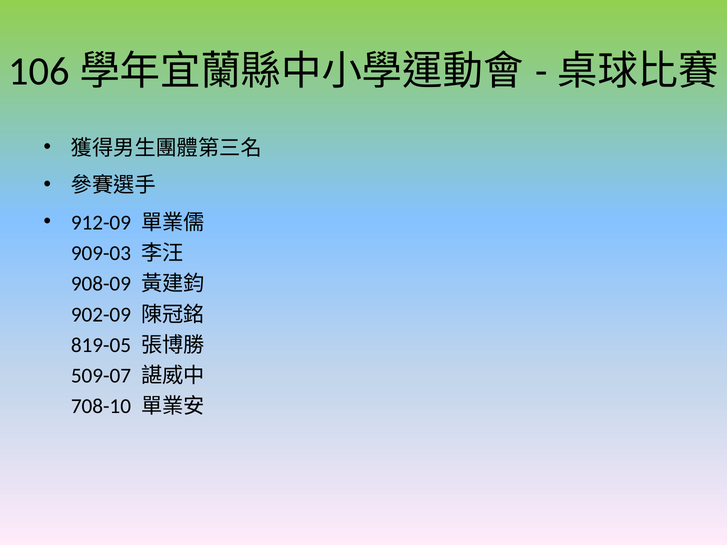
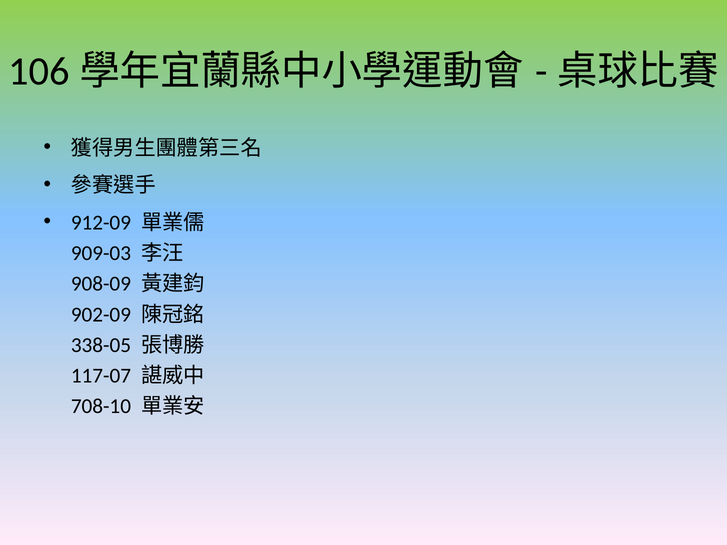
819-05: 819-05 -> 338-05
509-07: 509-07 -> 117-07
